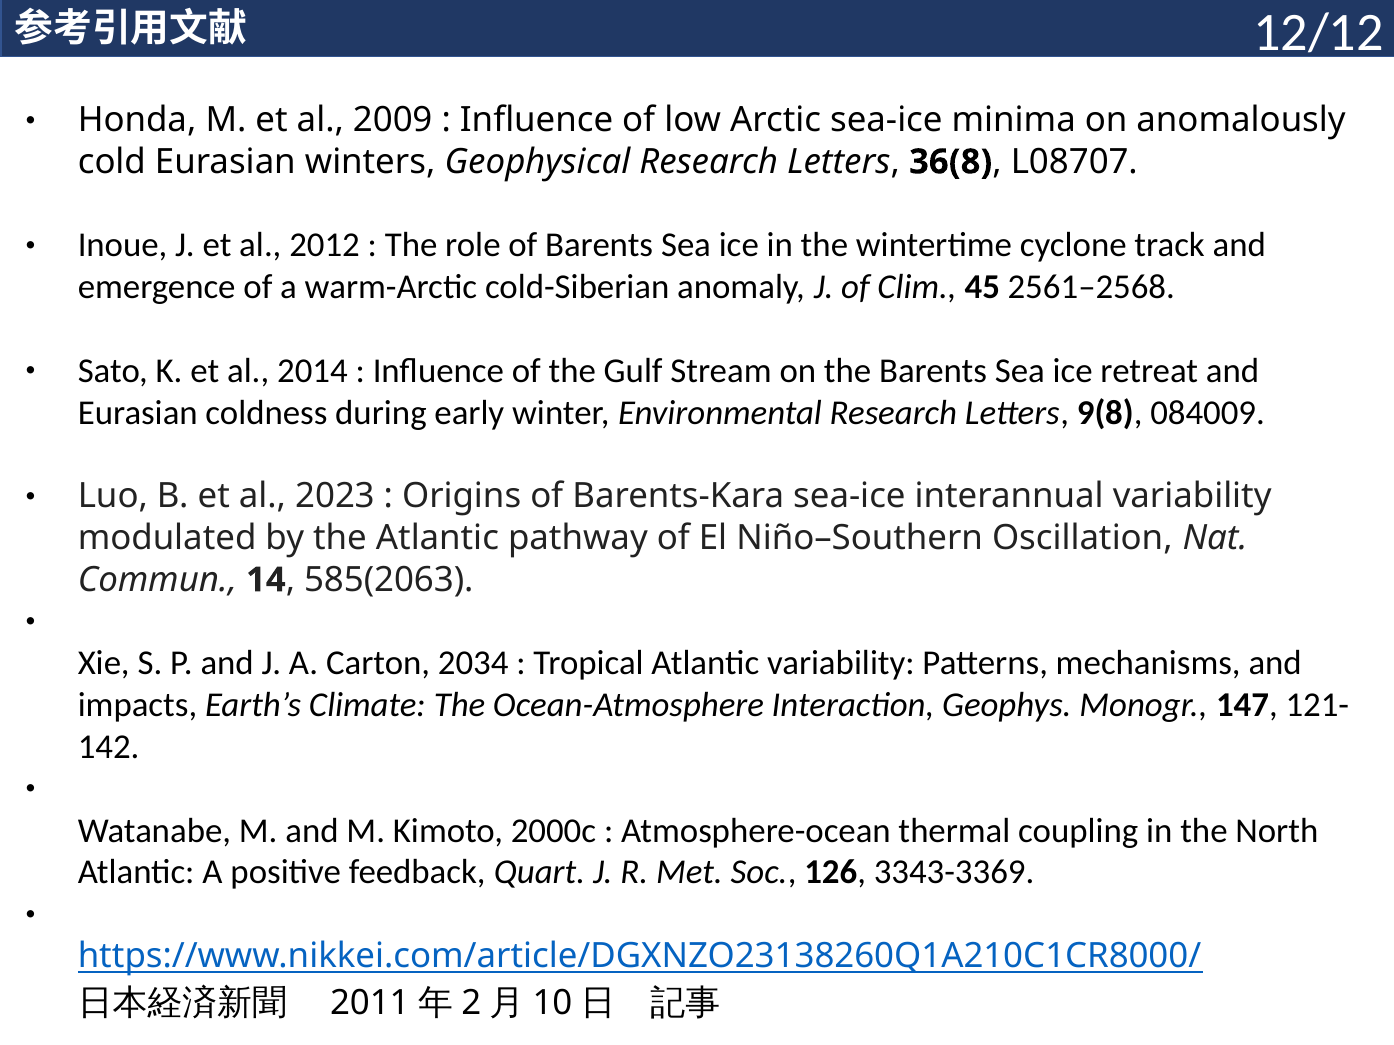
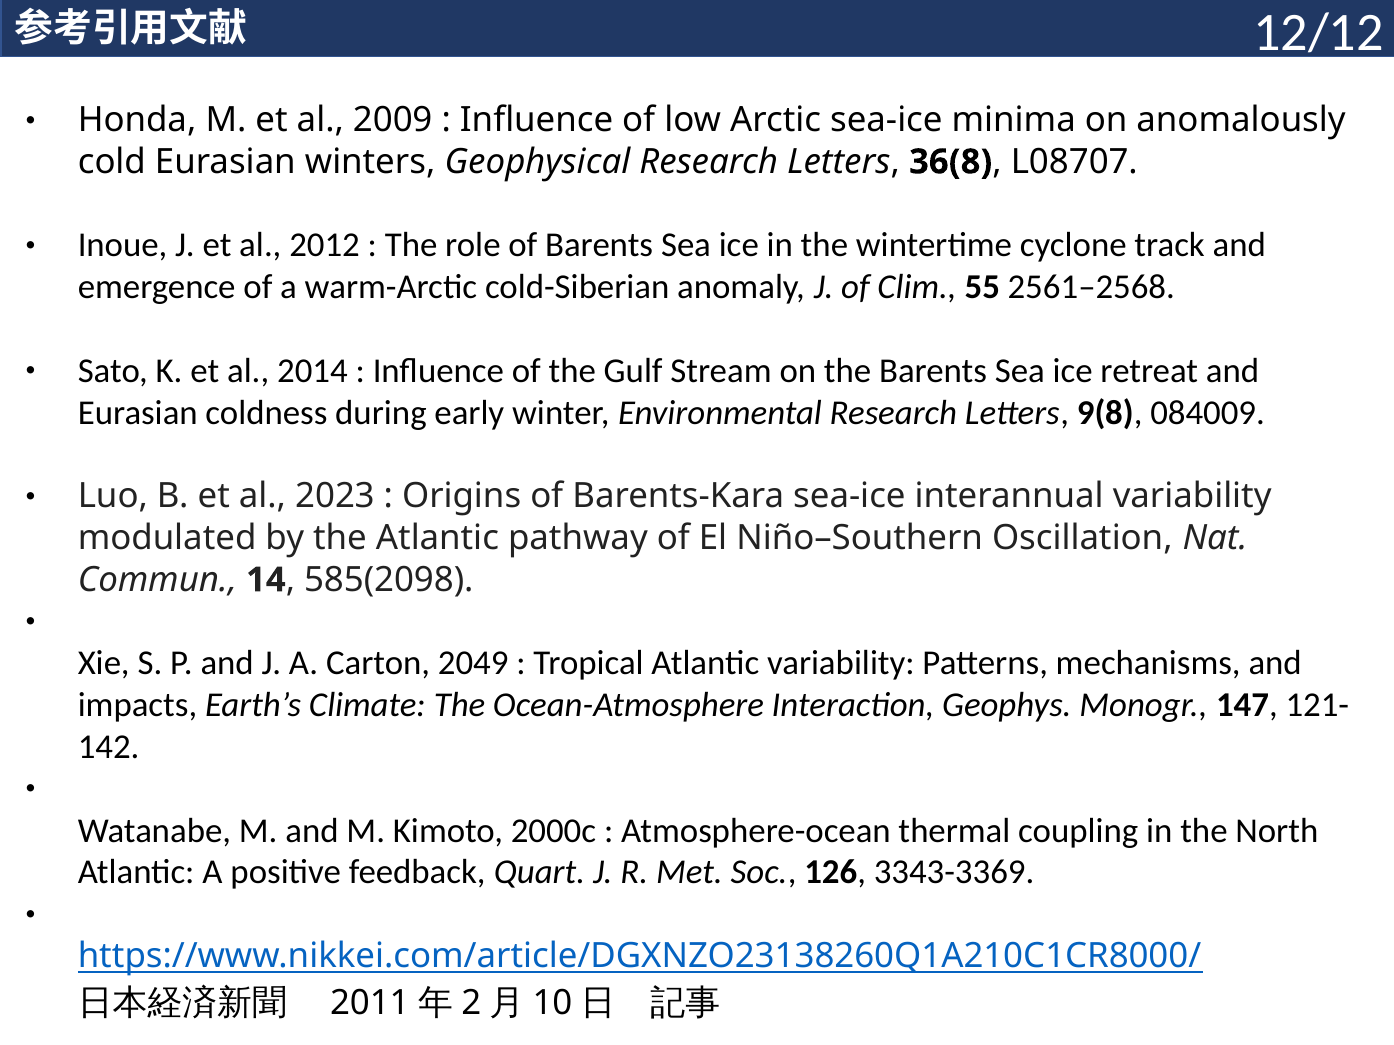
45: 45 -> 55
585(2063: 585(2063 -> 585(2098
2034: 2034 -> 2049
